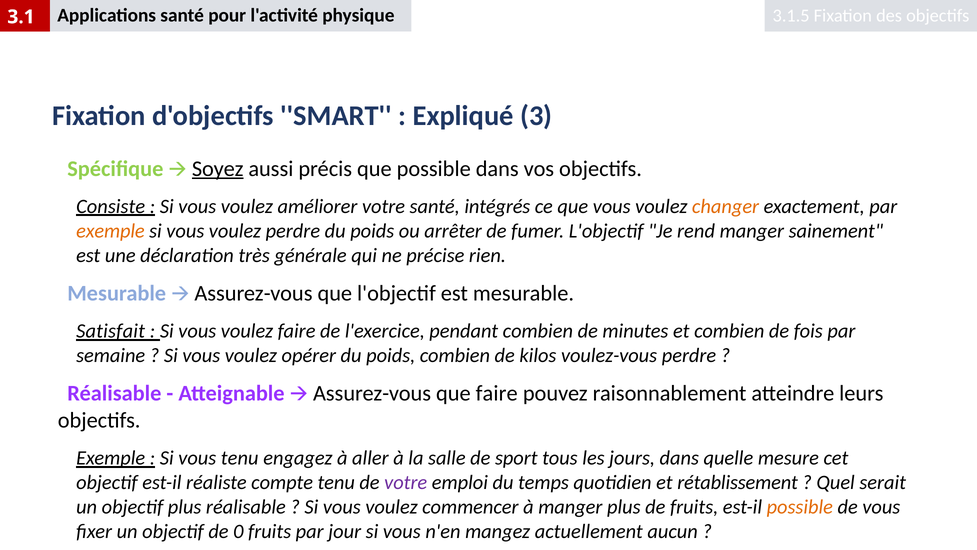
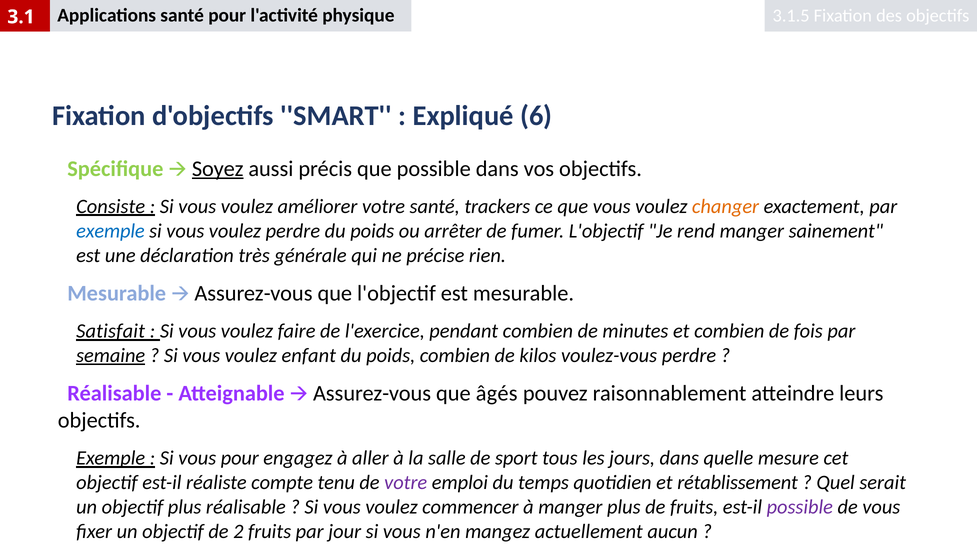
3: 3 -> 6
intégrés: intégrés -> trackers
exemple at (110, 231) colour: orange -> blue
semaine underline: none -> present
opérer: opérer -> enfant
que faire: faire -> âgés
vous tenu: tenu -> pour
possible at (800, 507) colour: orange -> purple
0: 0 -> 2
